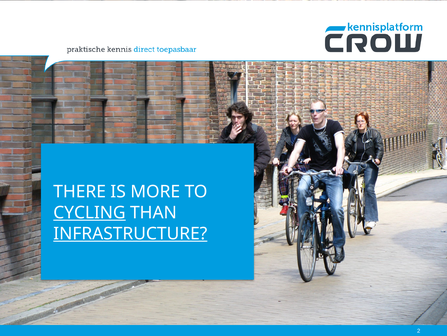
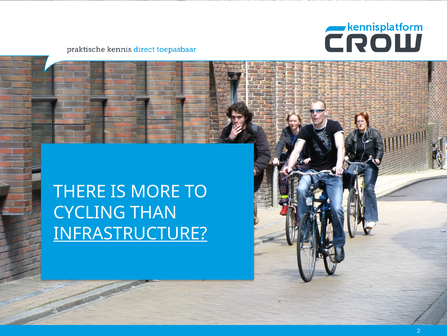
CYCLING underline: present -> none
